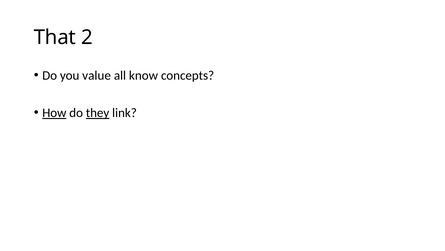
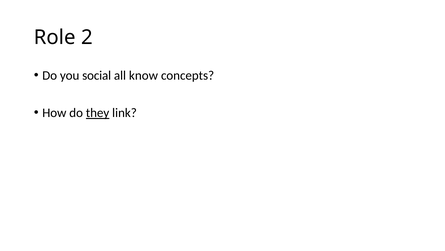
That: That -> Role
value: value -> social
How underline: present -> none
